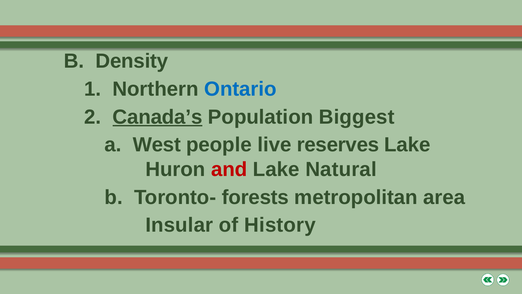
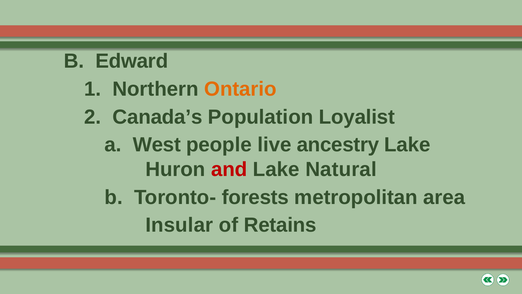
Density: Density -> Edward
Ontario colour: blue -> orange
Canada’s underline: present -> none
Biggest: Biggest -> Loyalist
reserves: reserves -> ancestry
History: History -> Retains
